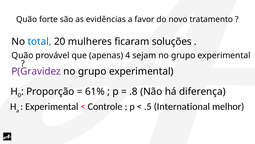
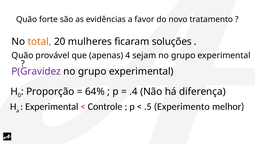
total colour: blue -> orange
61%: 61% -> 64%
.8: .8 -> .4
International: International -> Experimento
